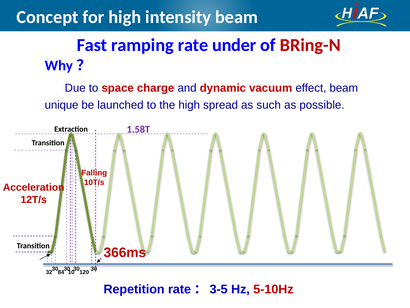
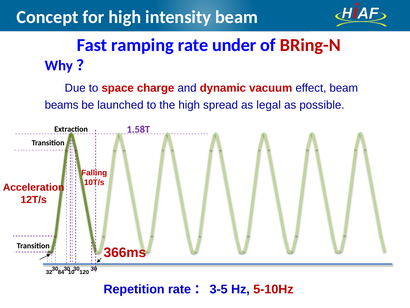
unique: unique -> beams
such: such -> legal
